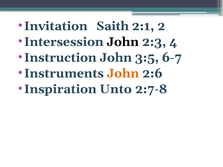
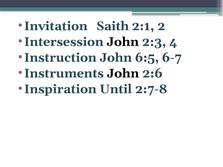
3:5: 3:5 -> 6:5
John at (123, 73) colour: orange -> black
Unto: Unto -> Until
